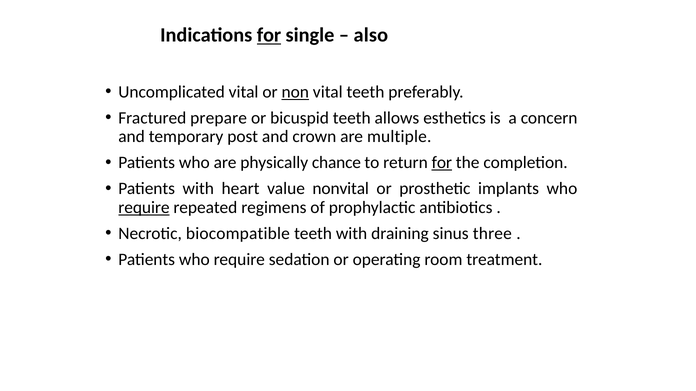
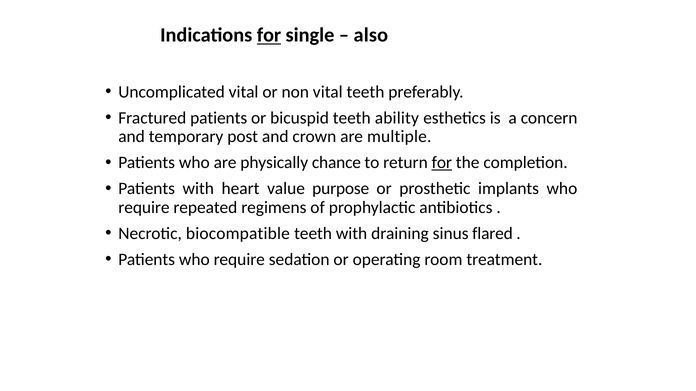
non underline: present -> none
Fractured prepare: prepare -> patients
allows: allows -> ability
nonvital: nonvital -> purpose
require at (144, 208) underline: present -> none
three: three -> flared
